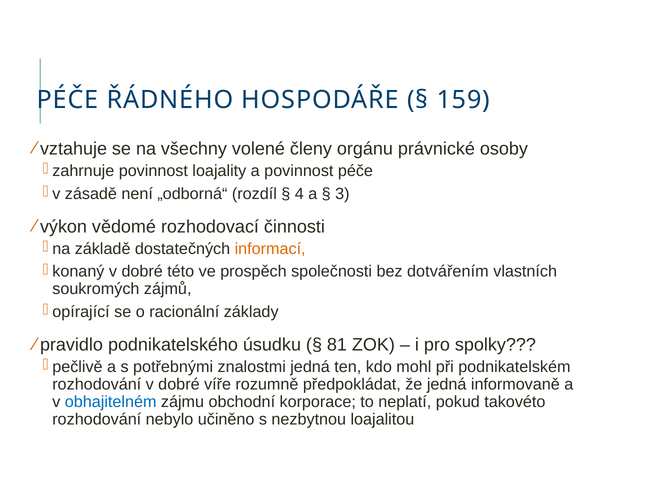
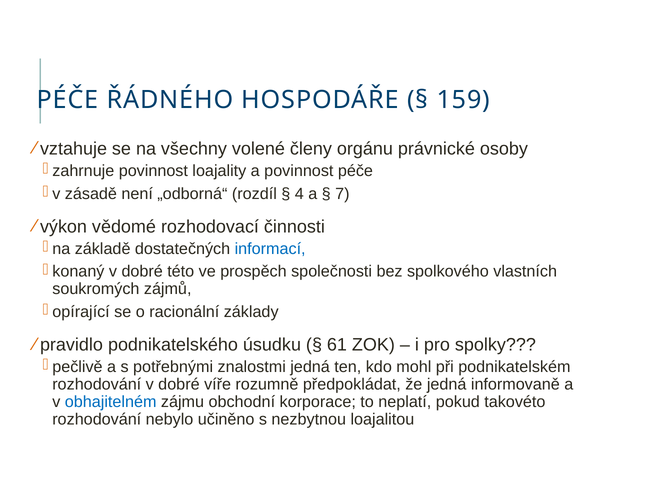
3: 3 -> 7
informací colour: orange -> blue
dotvářením: dotvářením -> spolkového
81: 81 -> 61
